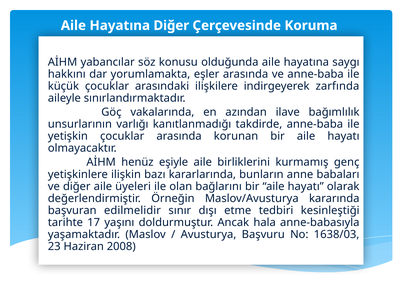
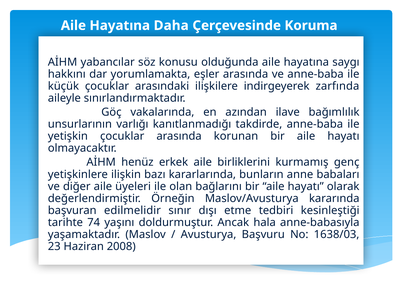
Hayatına Diğer: Diğer -> Daha
eşiyle: eşiyle -> erkek
17: 17 -> 74
